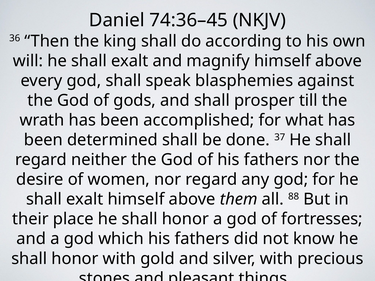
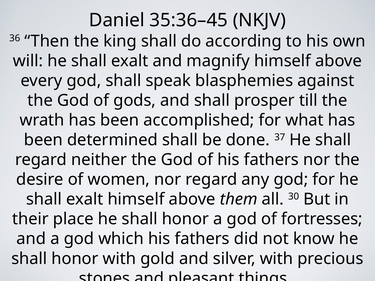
74:36–45: 74:36–45 -> 35:36–45
88: 88 -> 30
